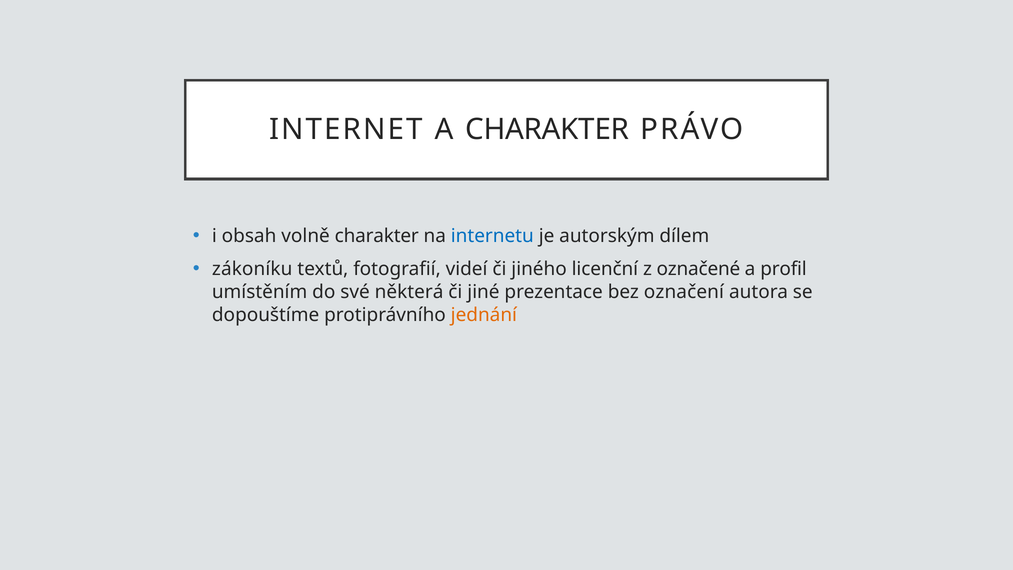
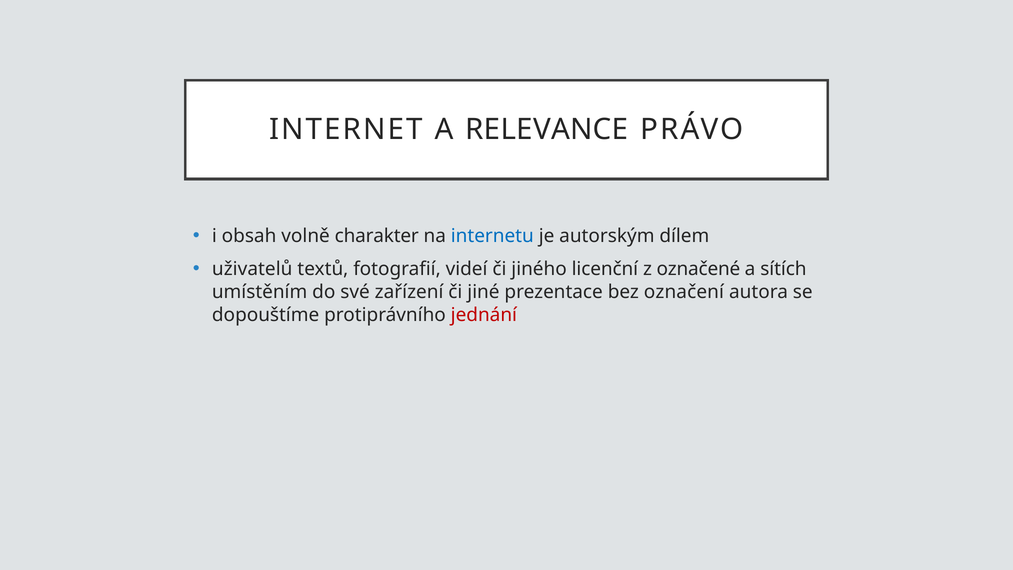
A CHARAKTER: CHARAKTER -> RELEVANCE
zákoníku: zákoníku -> uživatelů
profil: profil -> sítích
některá: některá -> zařízení
jednání colour: orange -> red
